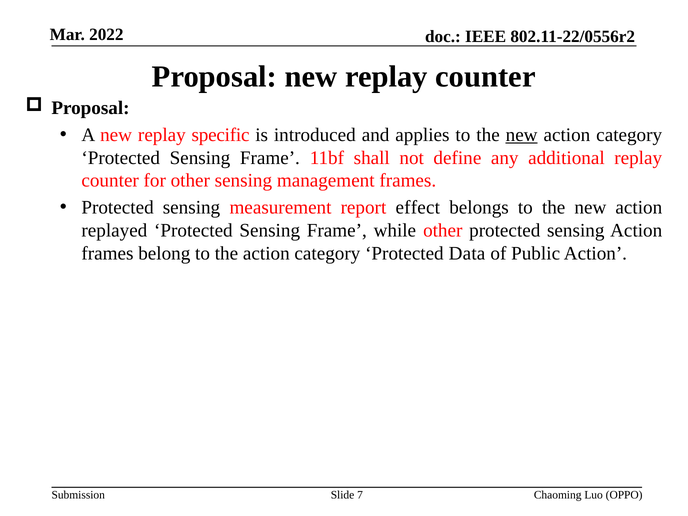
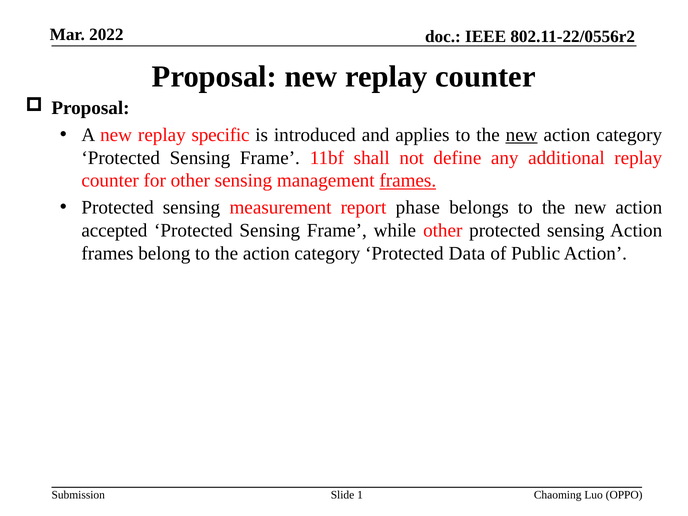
frames at (408, 181) underline: none -> present
effect: effect -> phase
replayed: replayed -> accepted
7: 7 -> 1
